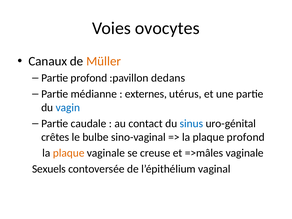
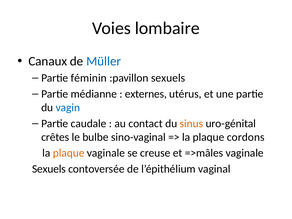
ovocytes: ovocytes -> lombaire
Müller colour: orange -> blue
Partie profond: profond -> féminin
:pavillon dedans: dedans -> sexuels
sinus colour: blue -> orange
plaque profond: profond -> cordons
